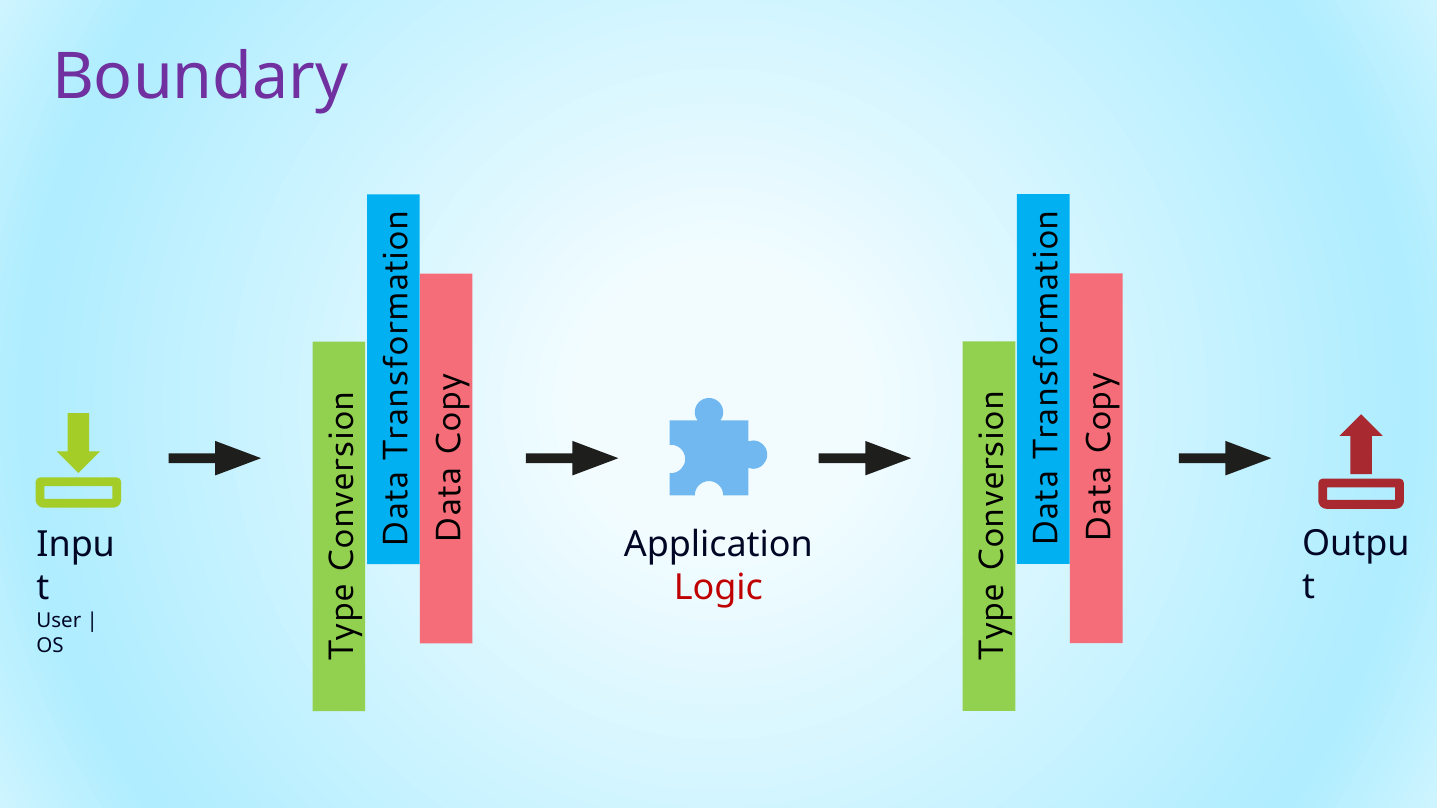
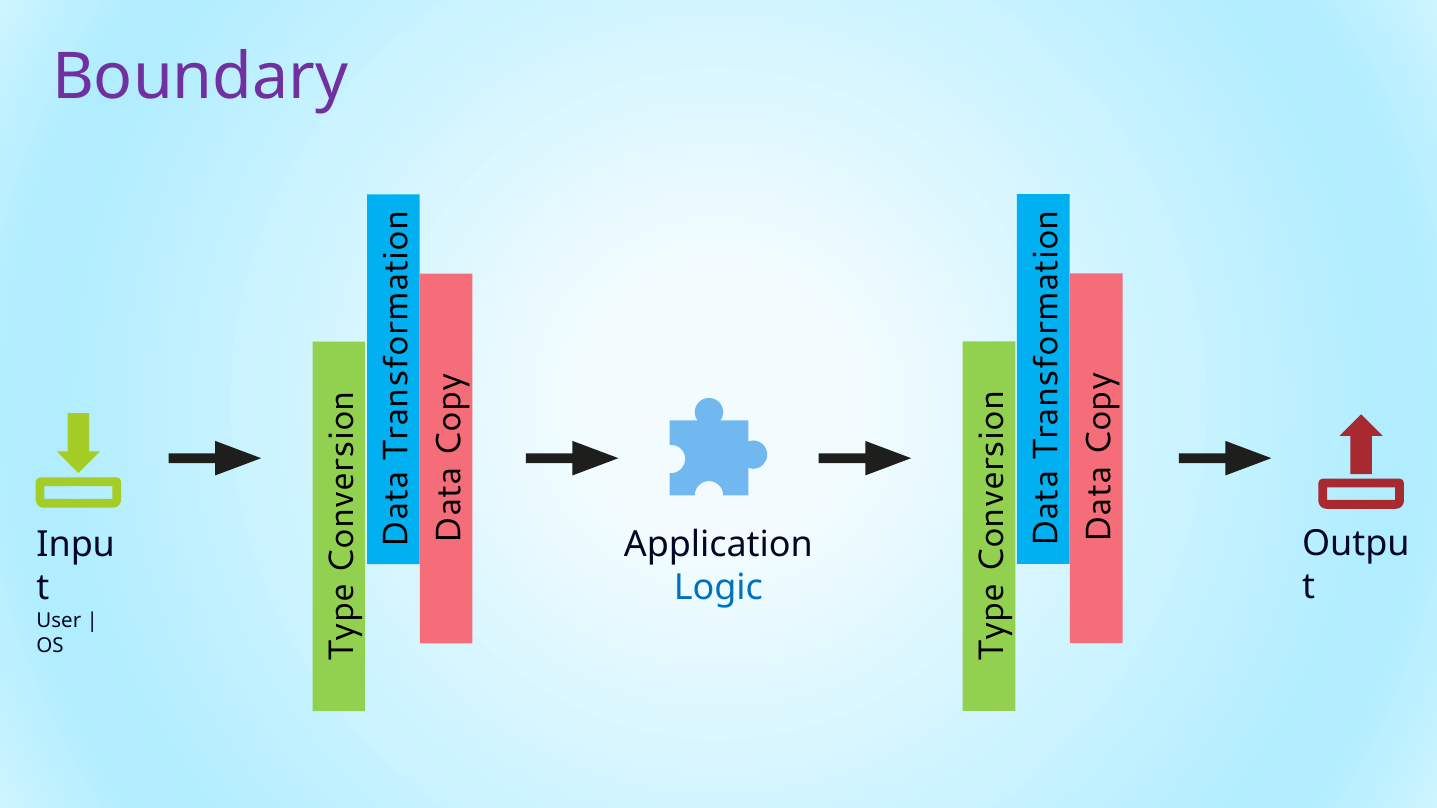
Logic colour: red -> blue
